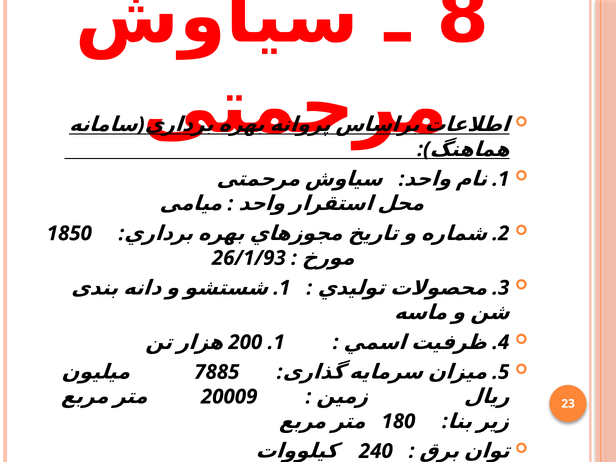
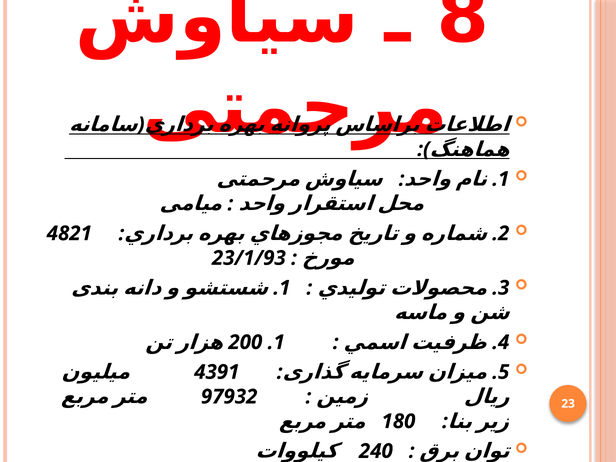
1850: 1850 -> 4821
26/1/93: 26/1/93 -> 23/1/93
7885: 7885 -> 4391
20009: 20009 -> 97932
